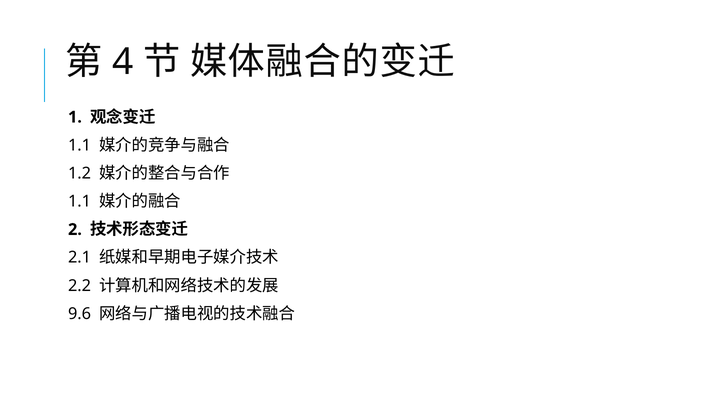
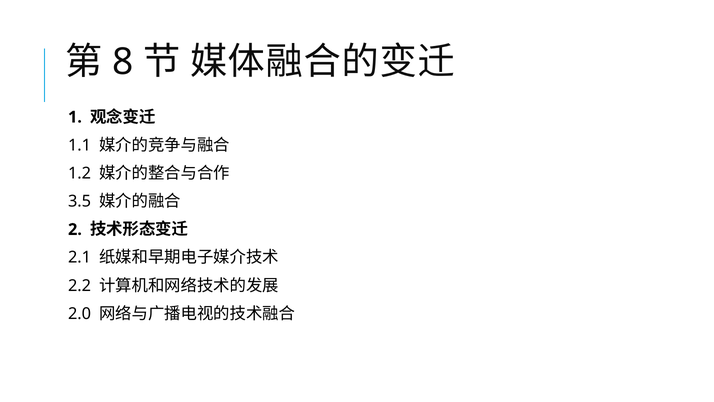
4: 4 -> 8
1.1 at (80, 201): 1.1 -> 3.5
9.6: 9.6 -> 2.0
